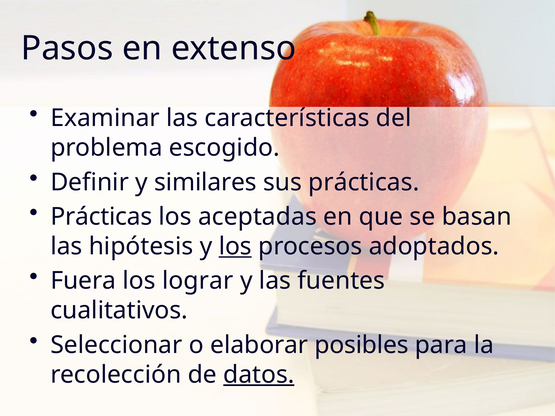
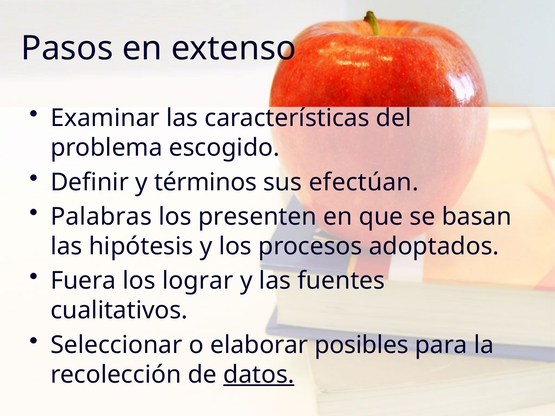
similares: similares -> términos
sus prácticas: prácticas -> efectúan
Prácticas at (101, 217): Prácticas -> Palabras
aceptadas: aceptadas -> presenten
los at (235, 246) underline: present -> none
